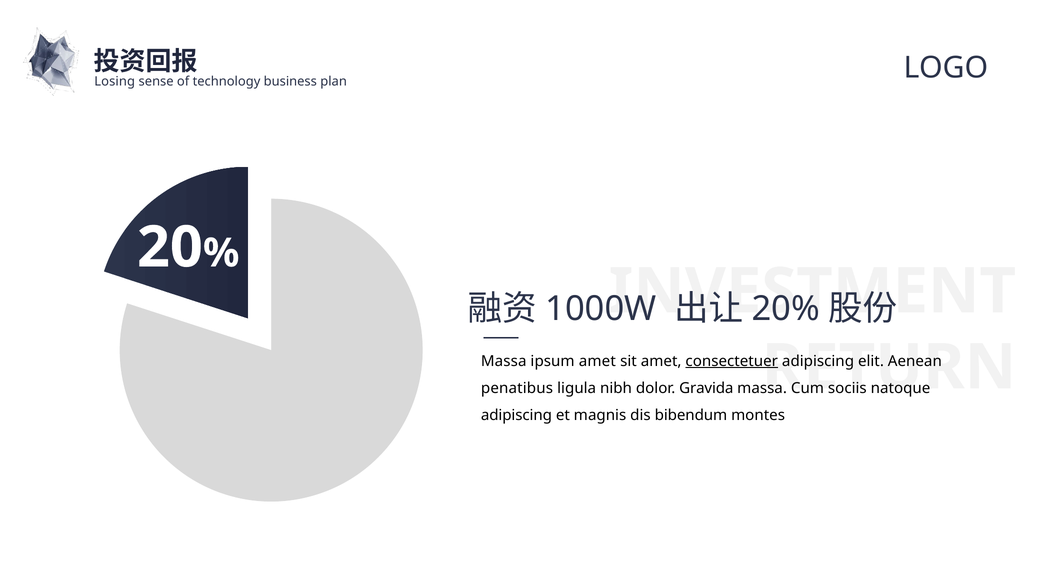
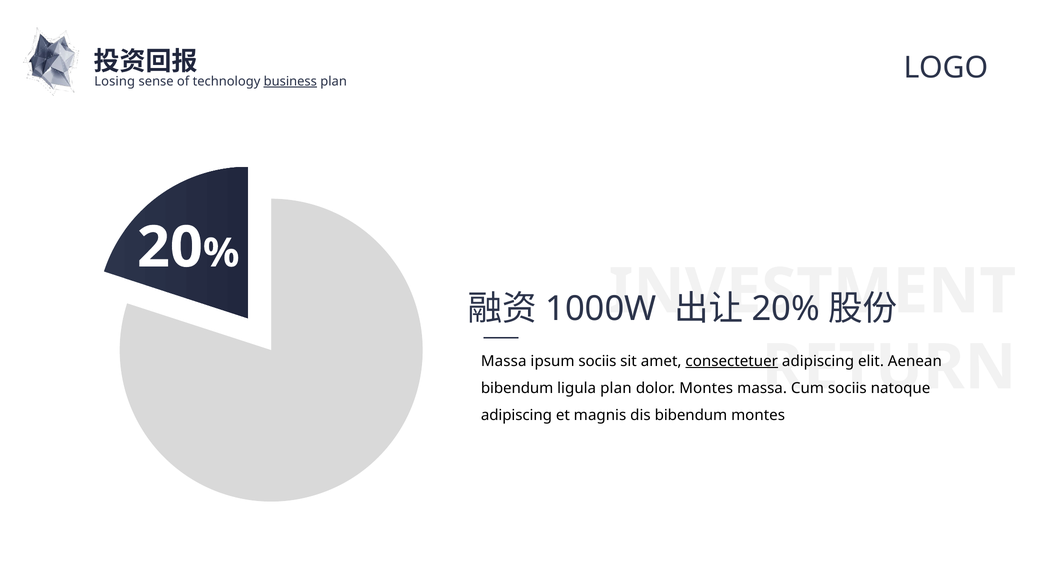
business underline: none -> present
ipsum amet: amet -> sociis
penatibus at (517, 388): penatibus -> bibendum
ligula nibh: nibh -> plan
dolor Gravida: Gravida -> Montes
